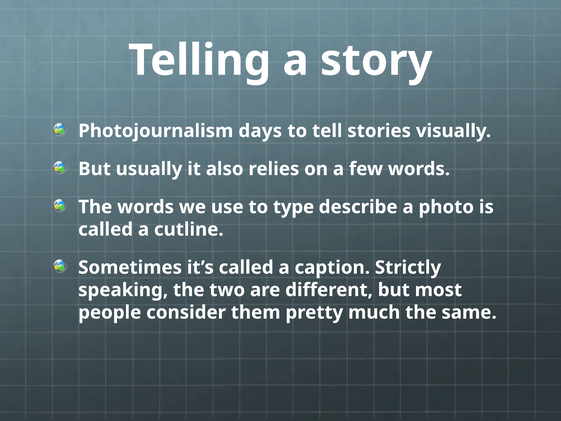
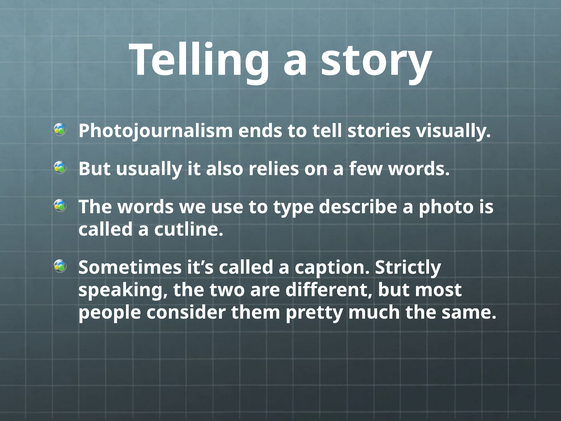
days: days -> ends
